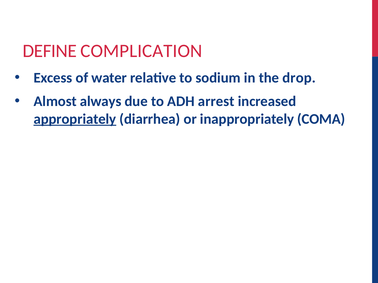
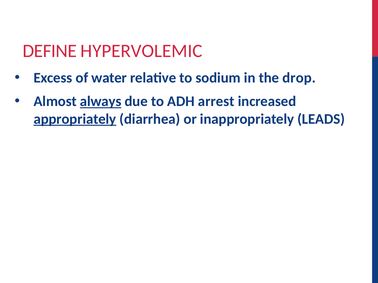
COMPLICATION: COMPLICATION -> HYPERVOLEMIC
always underline: none -> present
COMA: COMA -> LEADS
